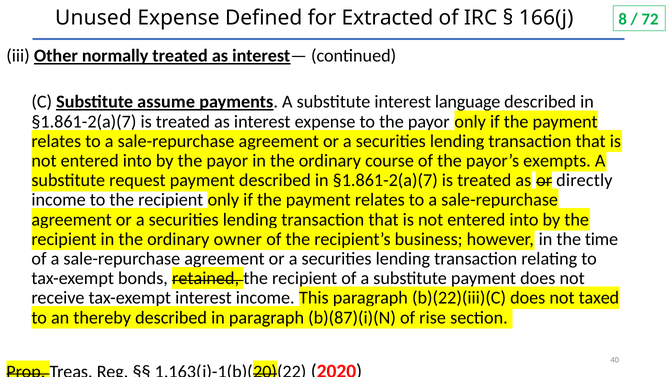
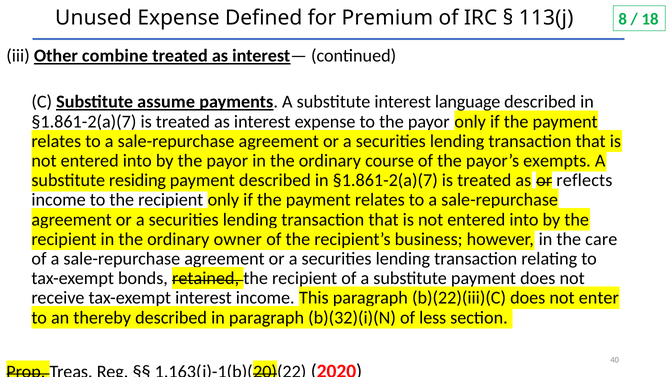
Extracted: Extracted -> Premium
166(j: 166(j -> 113(j
72: 72 -> 18
normally: normally -> combine
request: request -> residing
directly: directly -> reflects
time: time -> care
taxed: taxed -> enter
b)(87)(i)(N: b)(87)(i)(N -> b)(32)(i)(N
rise: rise -> less
